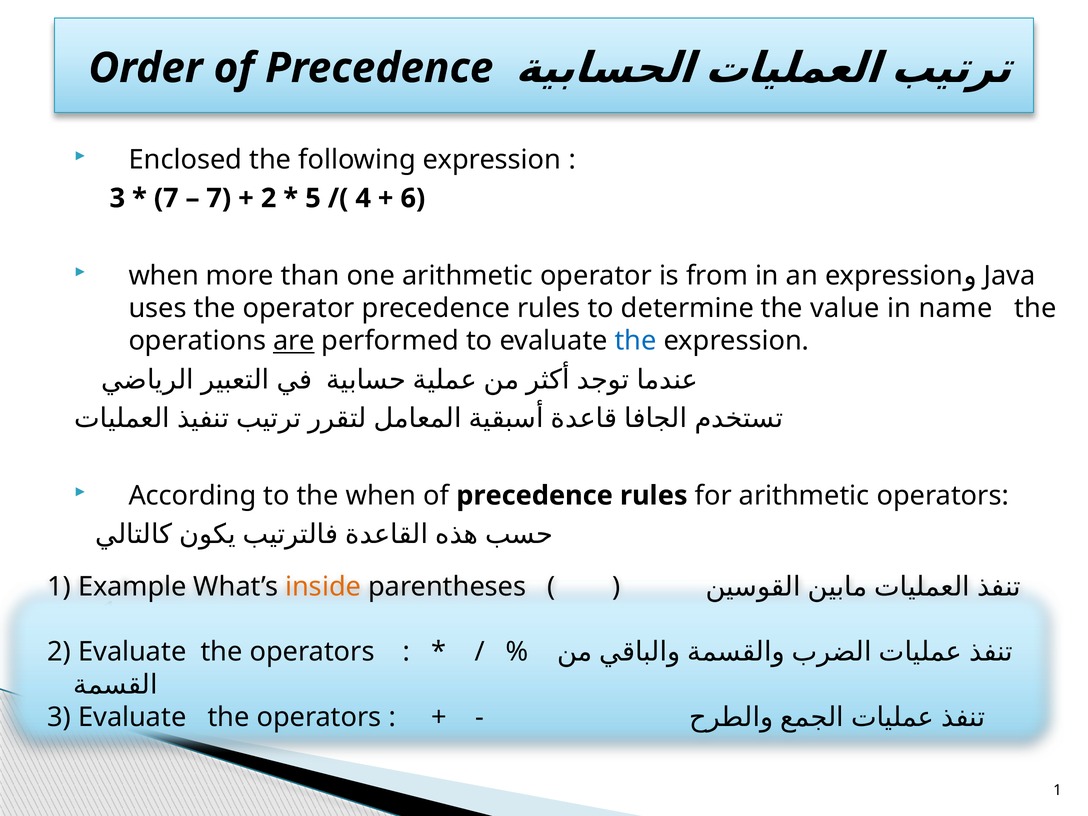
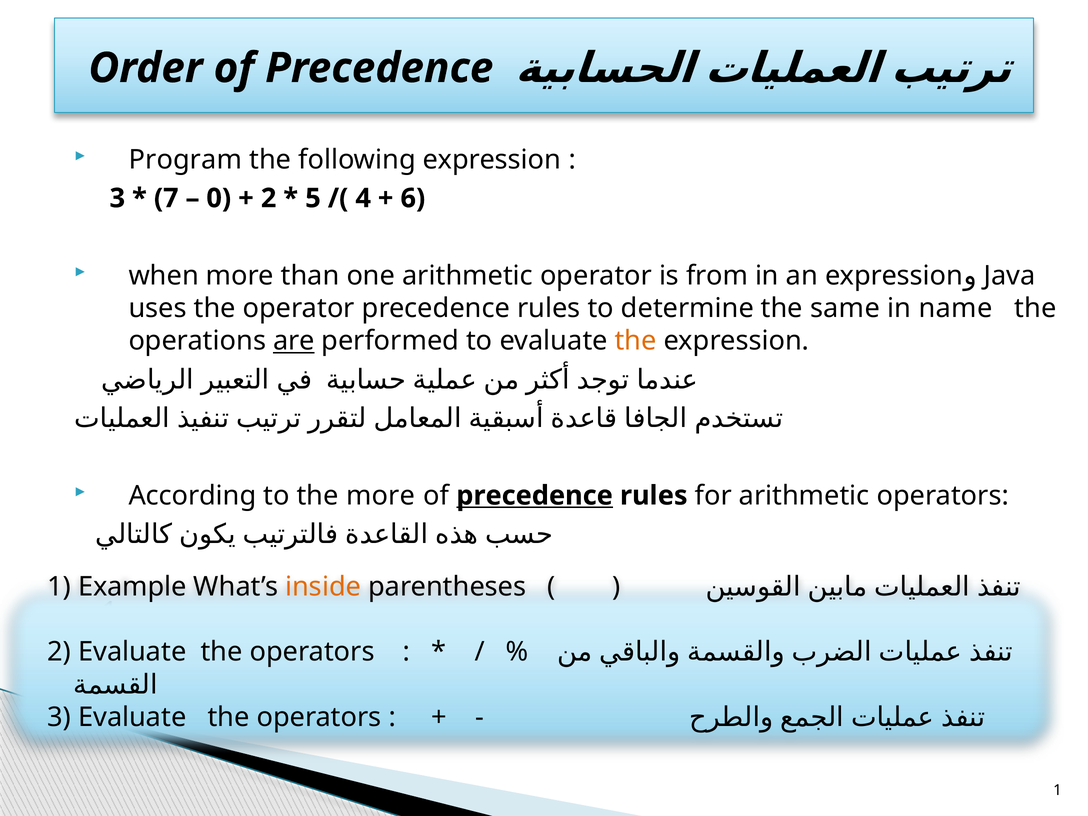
Enclosed: Enclosed -> Program
7 at (219, 198): 7 -> 0
value: value -> same
the at (636, 341) colour: blue -> orange
the when: when -> more
precedence at (535, 496) underline: none -> present
